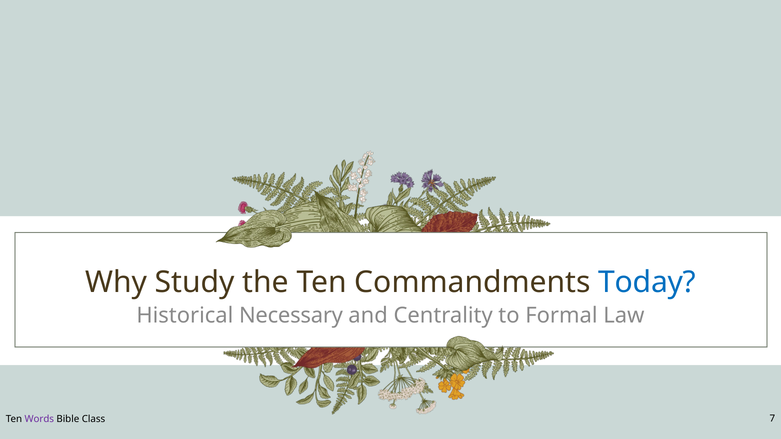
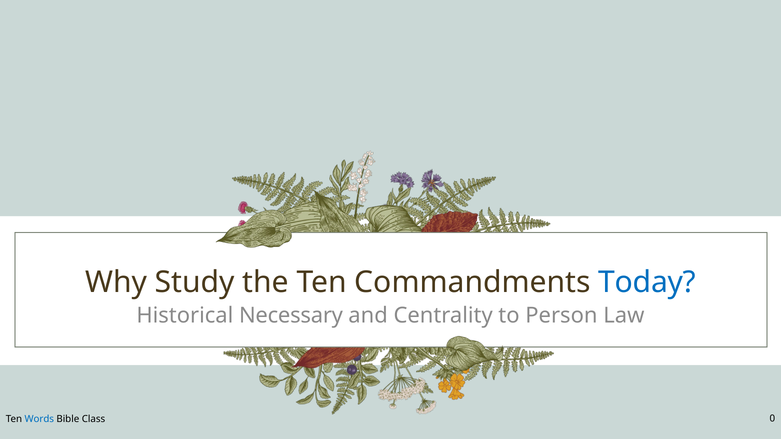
Formal: Formal -> Person
Words colour: purple -> blue
7: 7 -> 0
